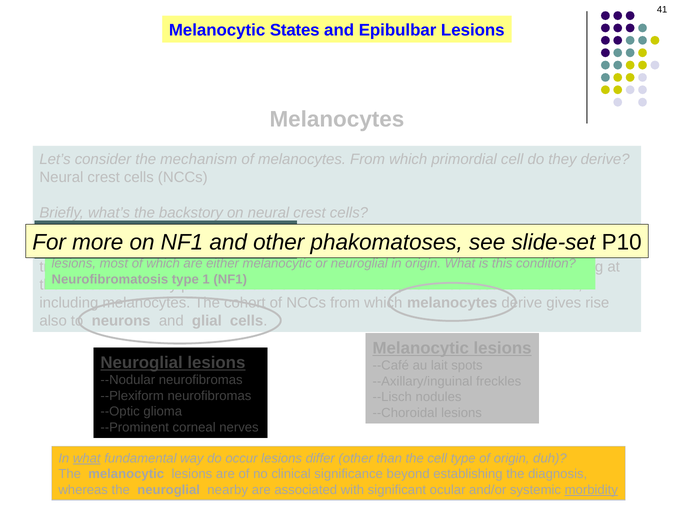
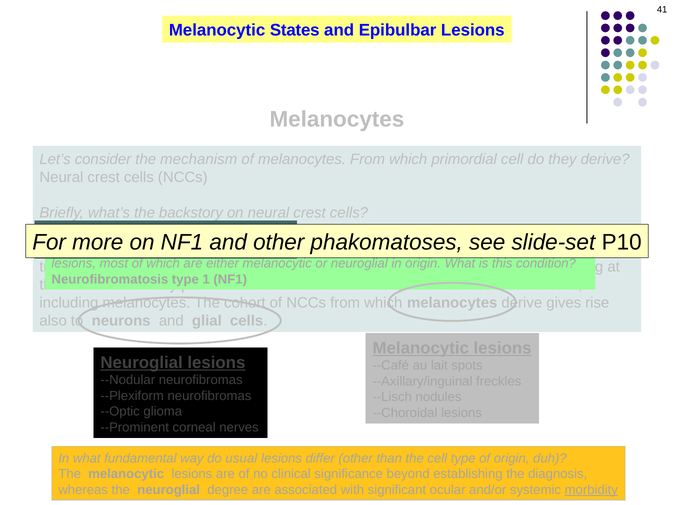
what at (87, 459) underline: present -> none
occur: occur -> usual
nearby: nearby -> degree
